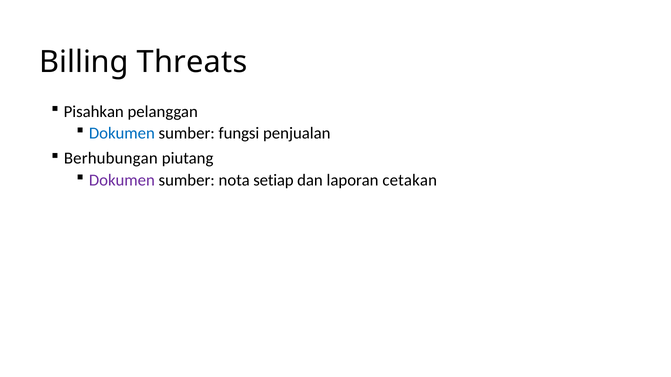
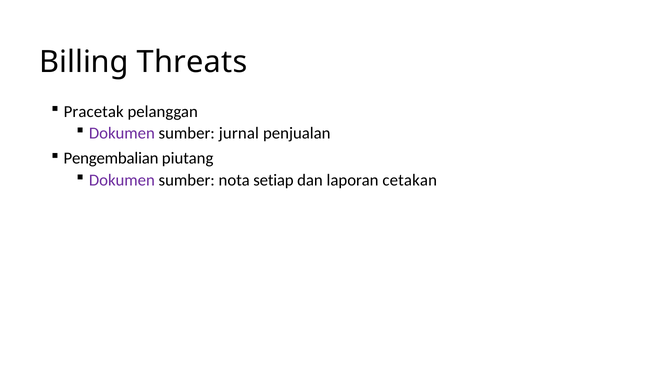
Pisahkan: Pisahkan -> Pracetak
Dokumen at (122, 134) colour: blue -> purple
fungsi: fungsi -> jurnal
Berhubungan: Berhubungan -> Pengembalian
